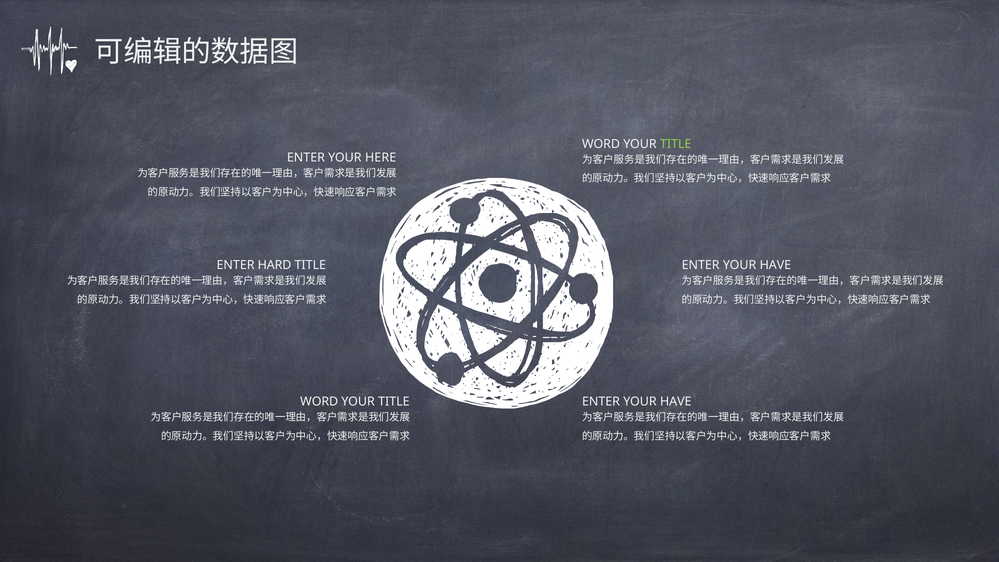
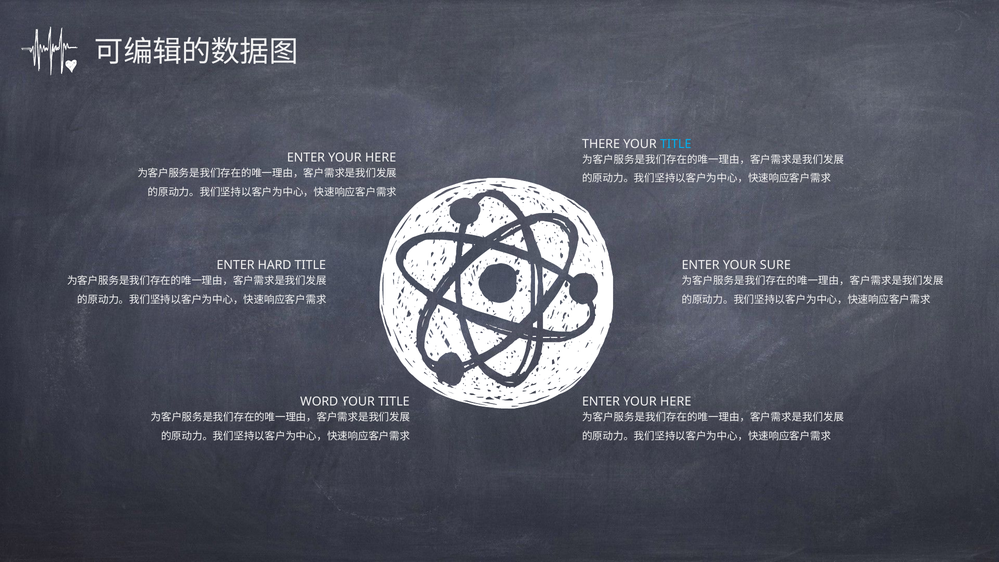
WORD at (601, 144): WORD -> THERE
TITLE at (676, 144) colour: light green -> light blue
HAVE at (775, 265): HAVE -> SURE
HAVE at (676, 402): HAVE -> HERE
